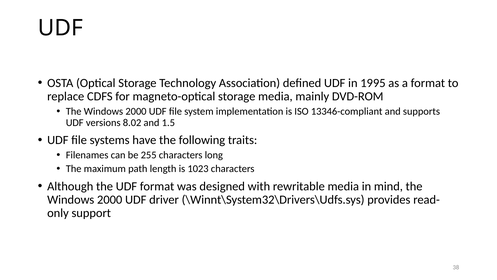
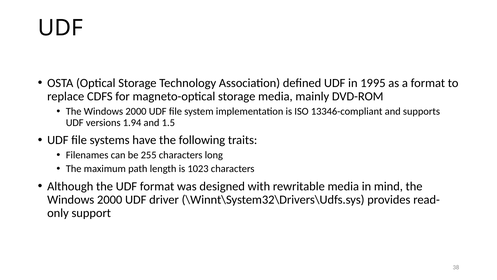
8.02: 8.02 -> 1.94
